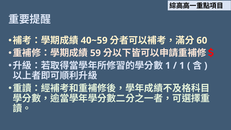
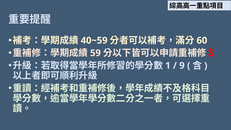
1 at (182, 66): 1 -> 9
